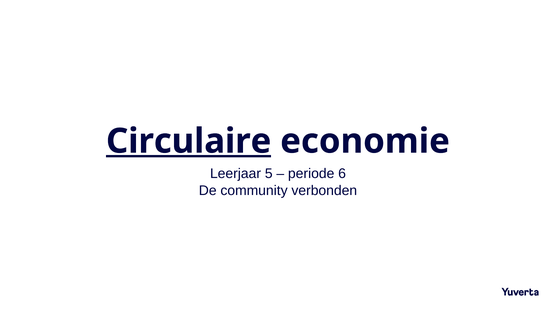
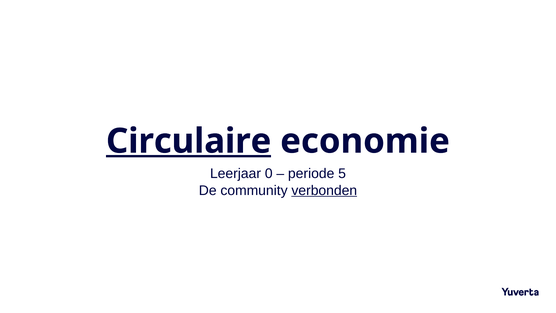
5: 5 -> 0
6: 6 -> 5
verbonden underline: none -> present
